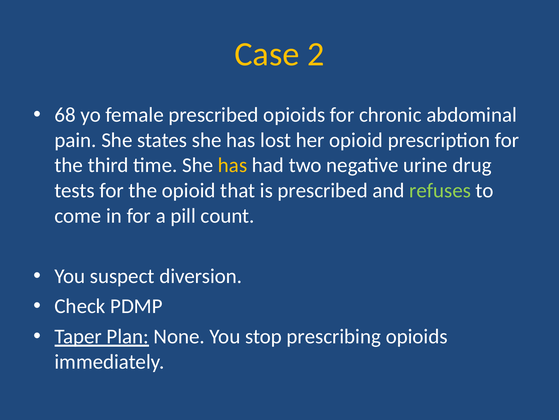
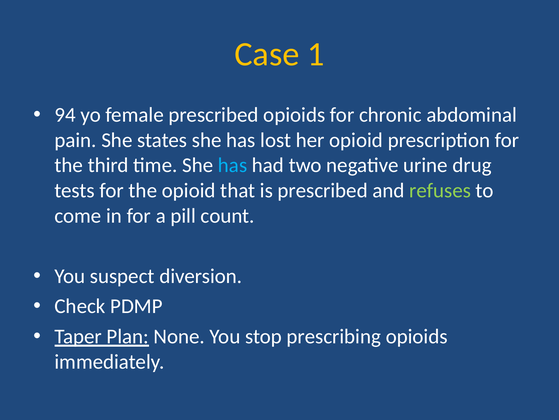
2: 2 -> 1
68: 68 -> 94
has at (233, 165) colour: yellow -> light blue
